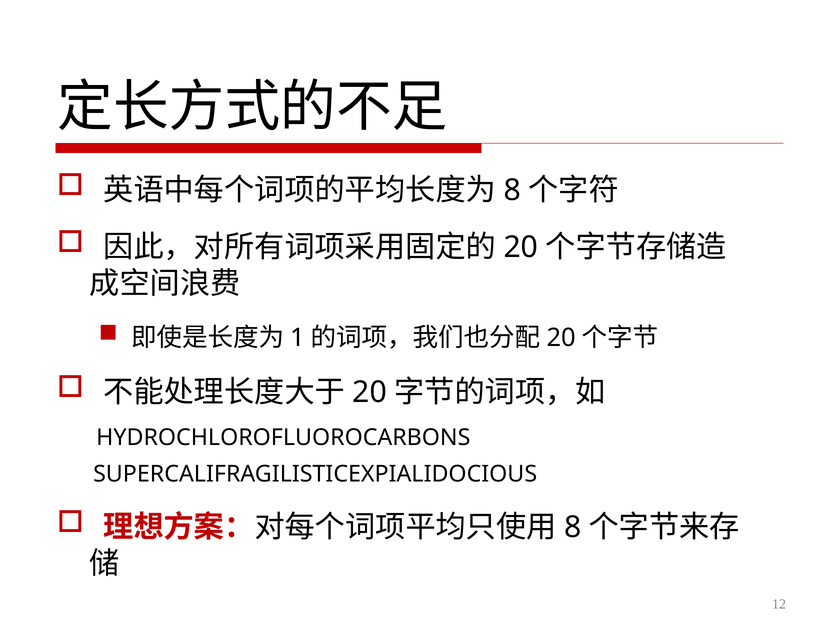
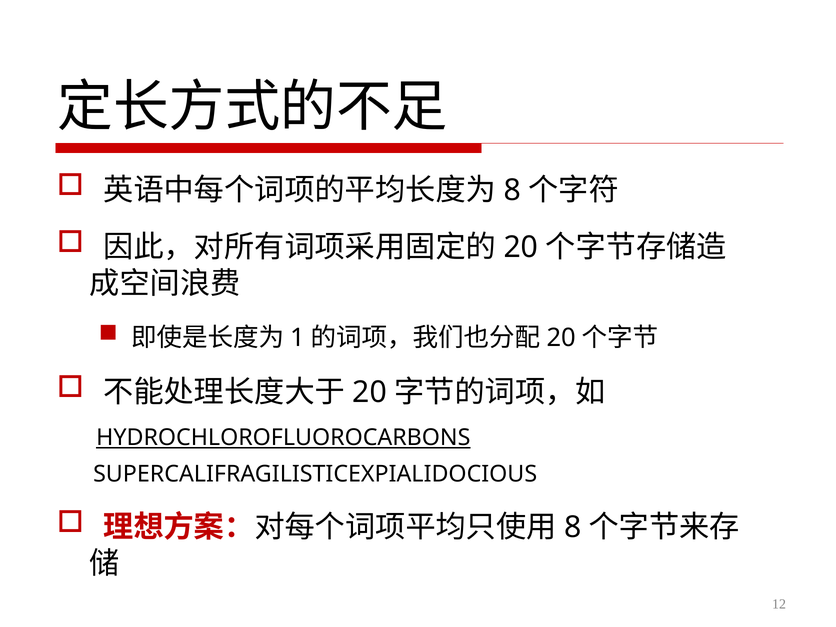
HYDROCHLOROFLUOROCARBONS underline: none -> present
